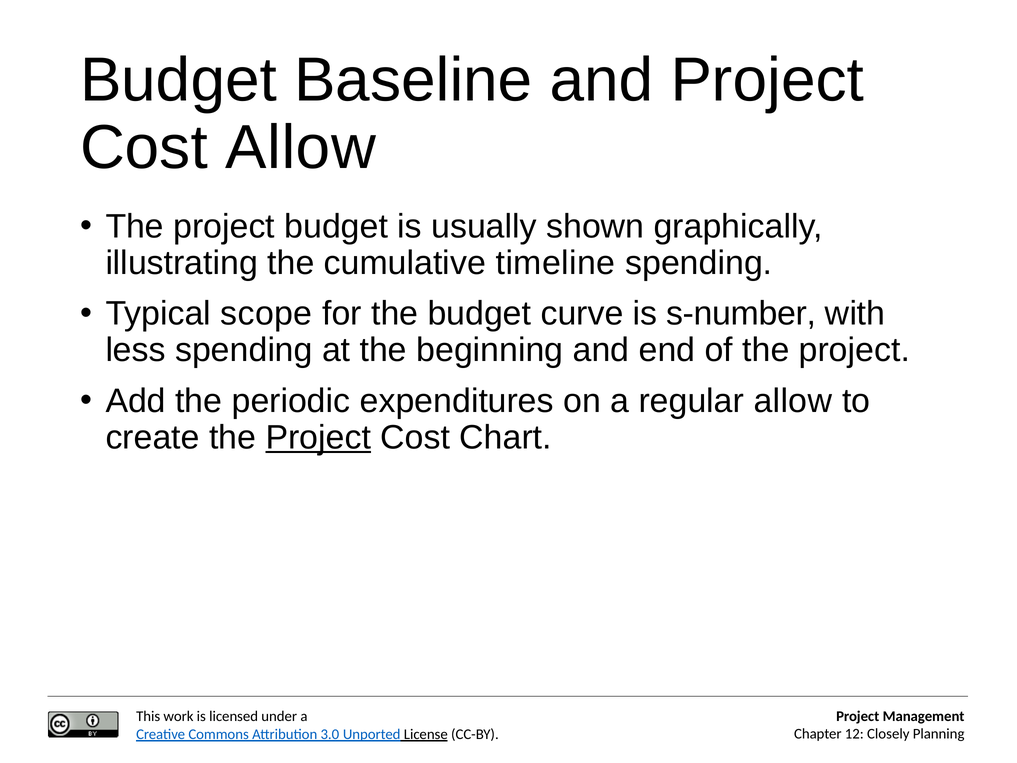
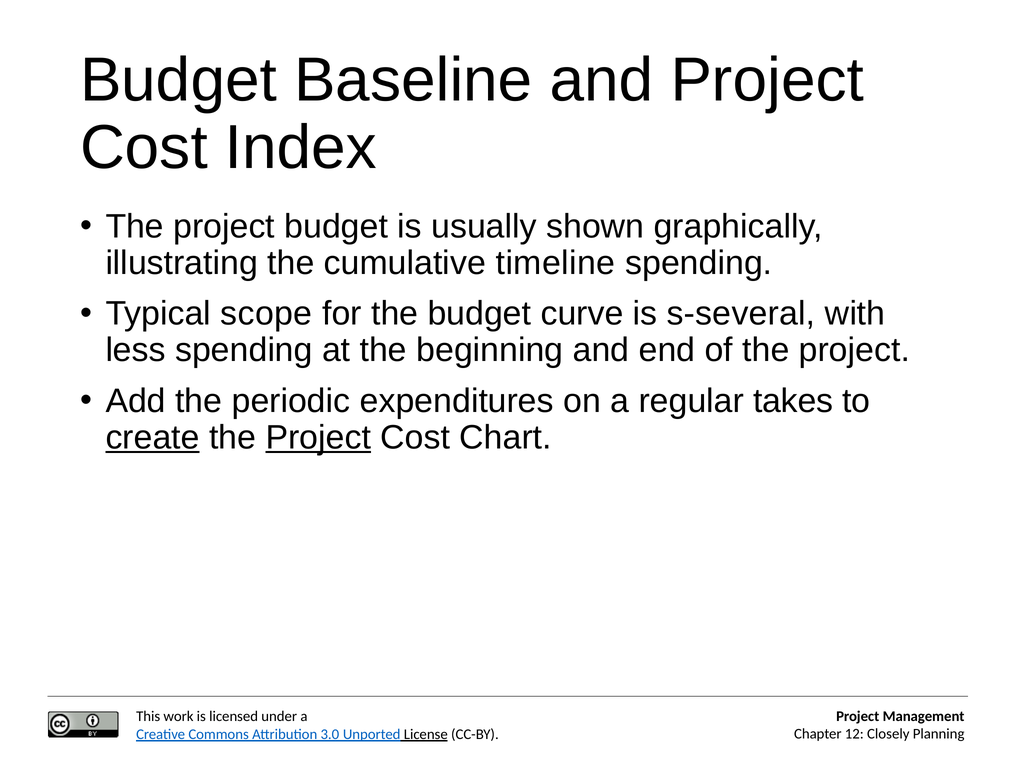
Cost Allow: Allow -> Index
s-number: s-number -> s-several
regular allow: allow -> takes
create underline: none -> present
